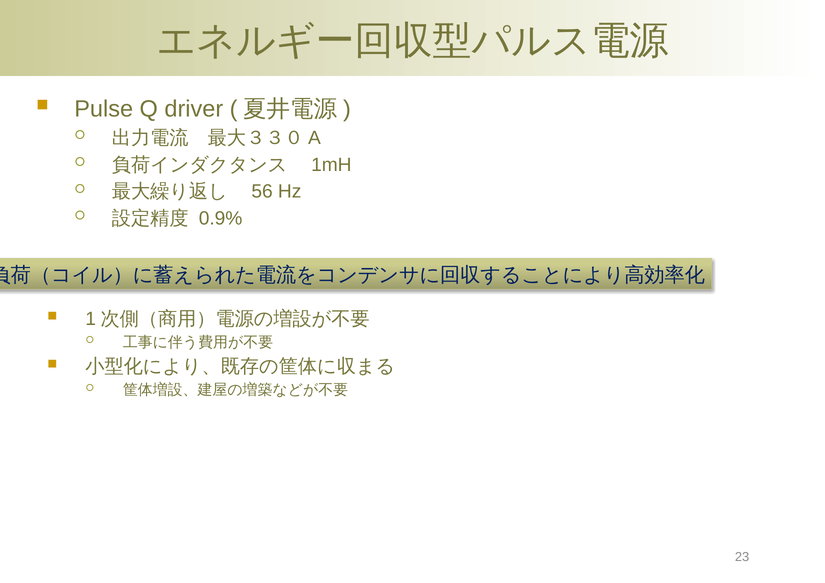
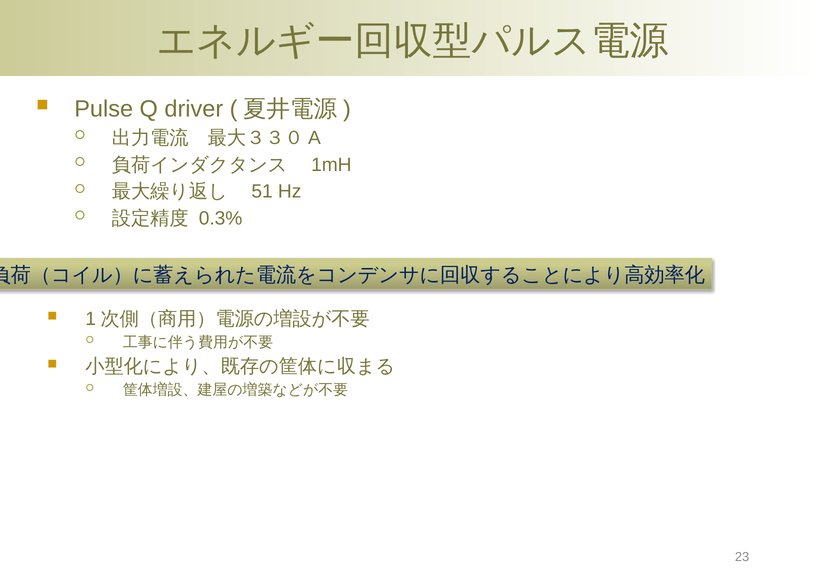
56: 56 -> 51
0.9%: 0.9% -> 0.3%
